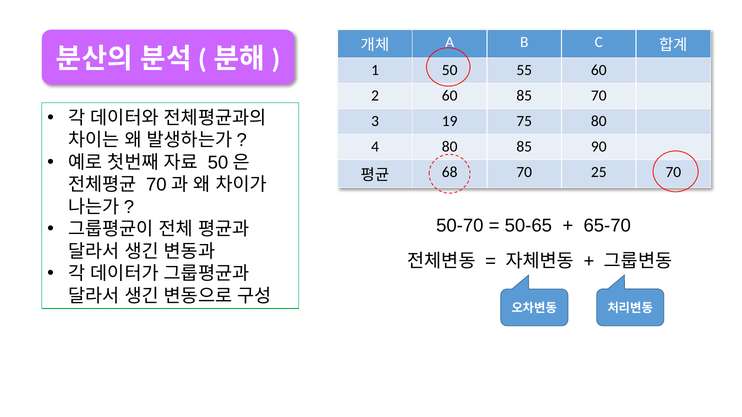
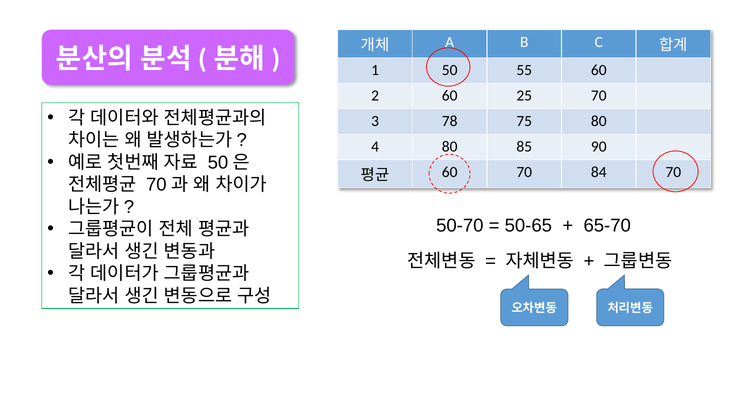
60 85: 85 -> 25
19: 19 -> 78
68 at (450, 172): 68 -> 60
25: 25 -> 84
